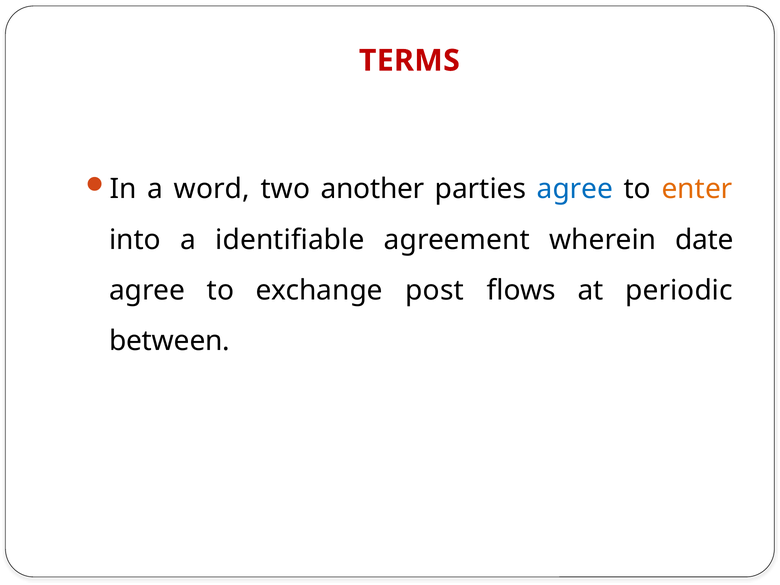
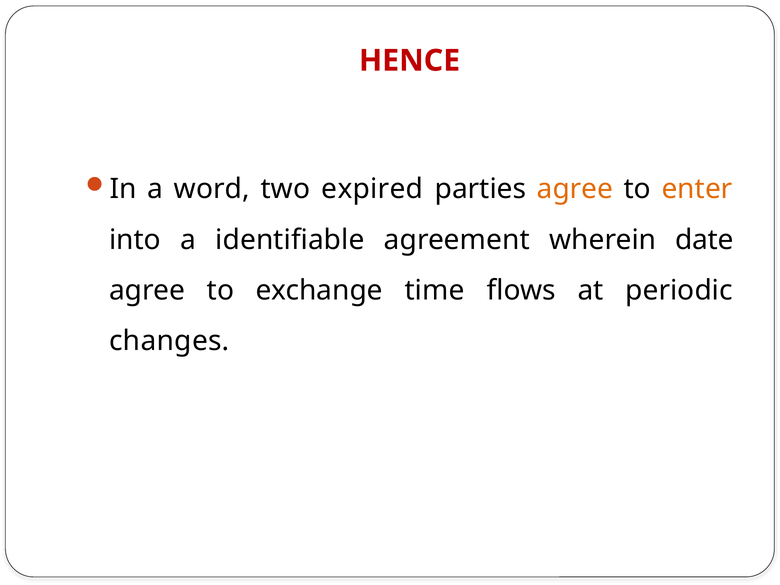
TERMS: TERMS -> HENCE
another: another -> expired
agree at (575, 189) colour: blue -> orange
post: post -> time
between: between -> changes
